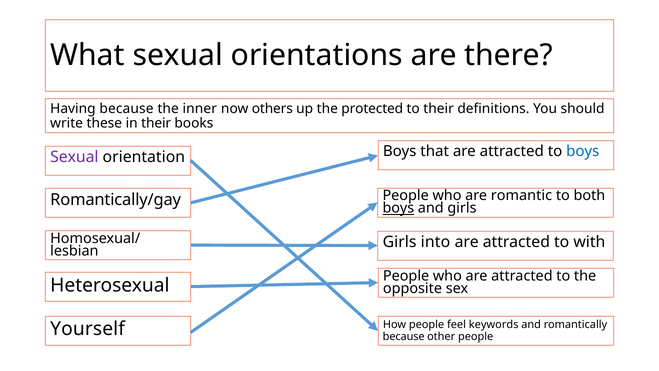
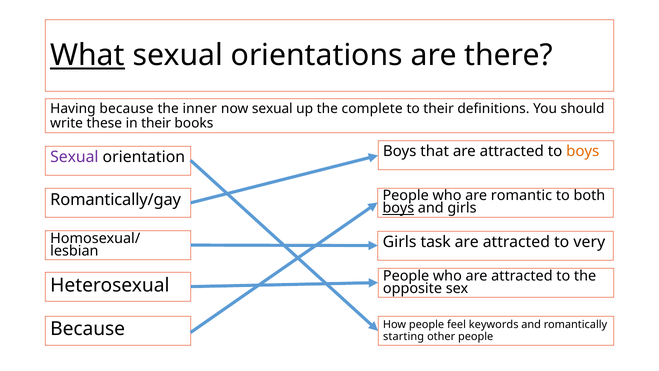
What underline: none -> present
now others: others -> sexual
protected: protected -> complete
boys at (583, 151) colour: blue -> orange
into: into -> task
with: with -> very
Yourself at (88, 329): Yourself -> Because
because at (404, 336): because -> starting
